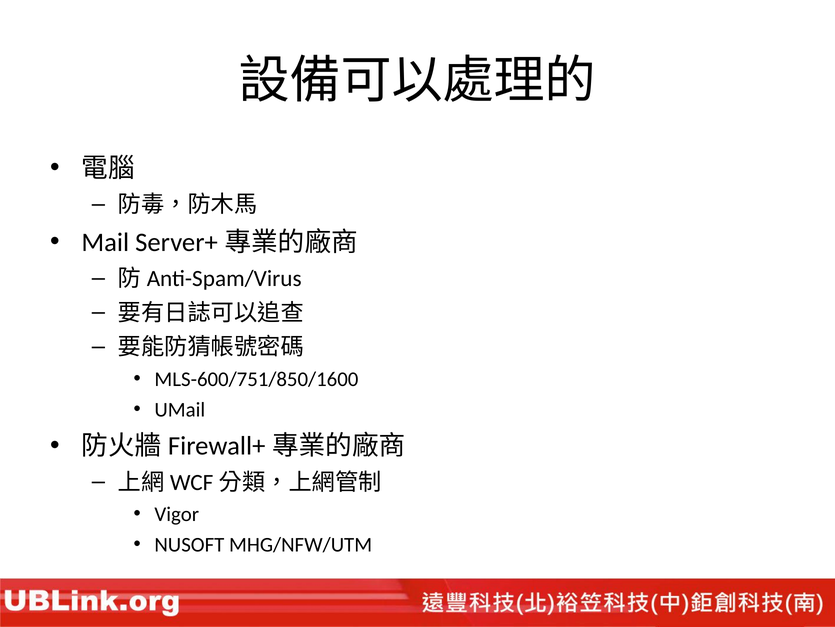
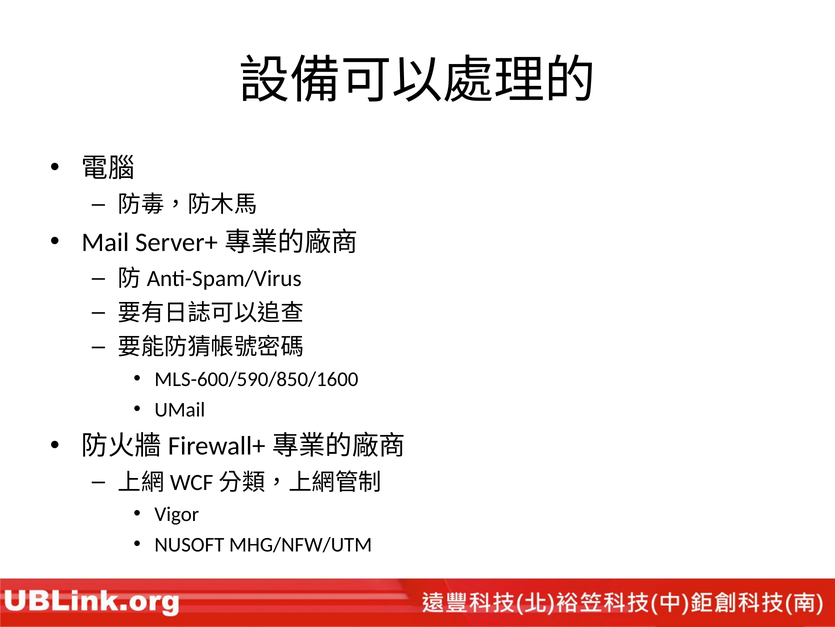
MLS-600/751/850/1600: MLS-600/751/850/1600 -> MLS-600/590/850/1600
